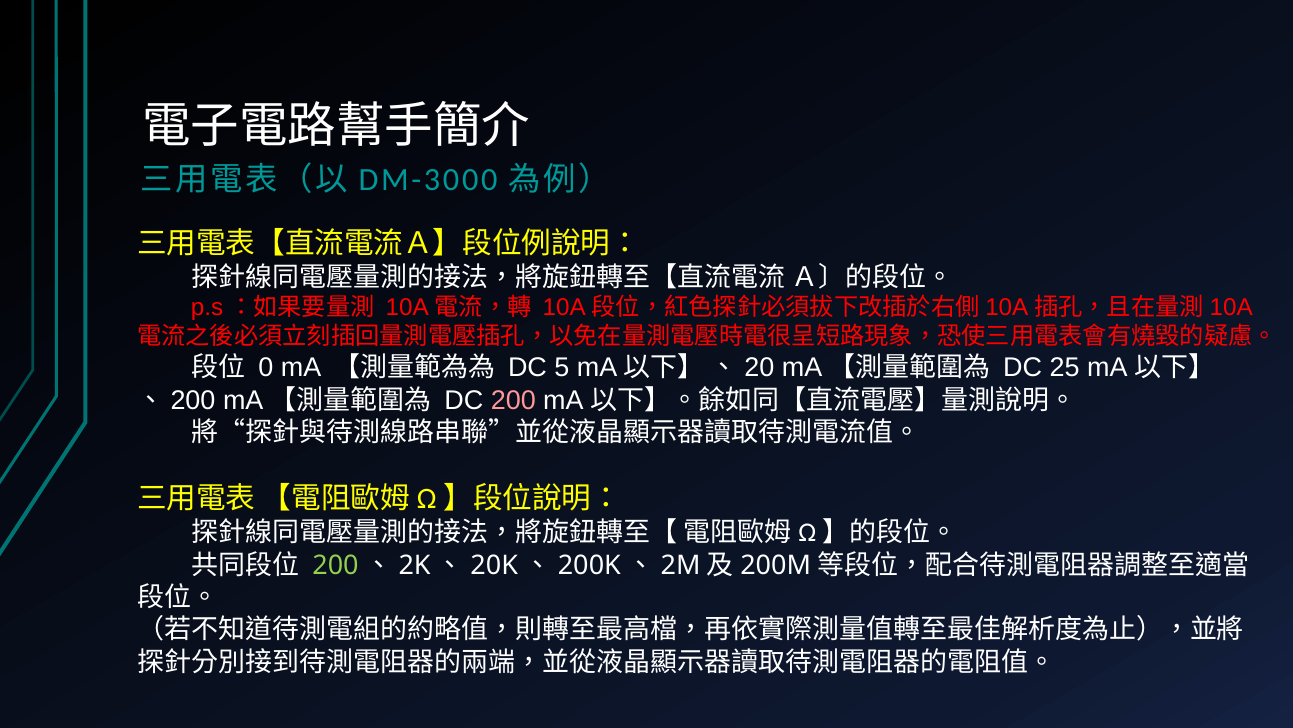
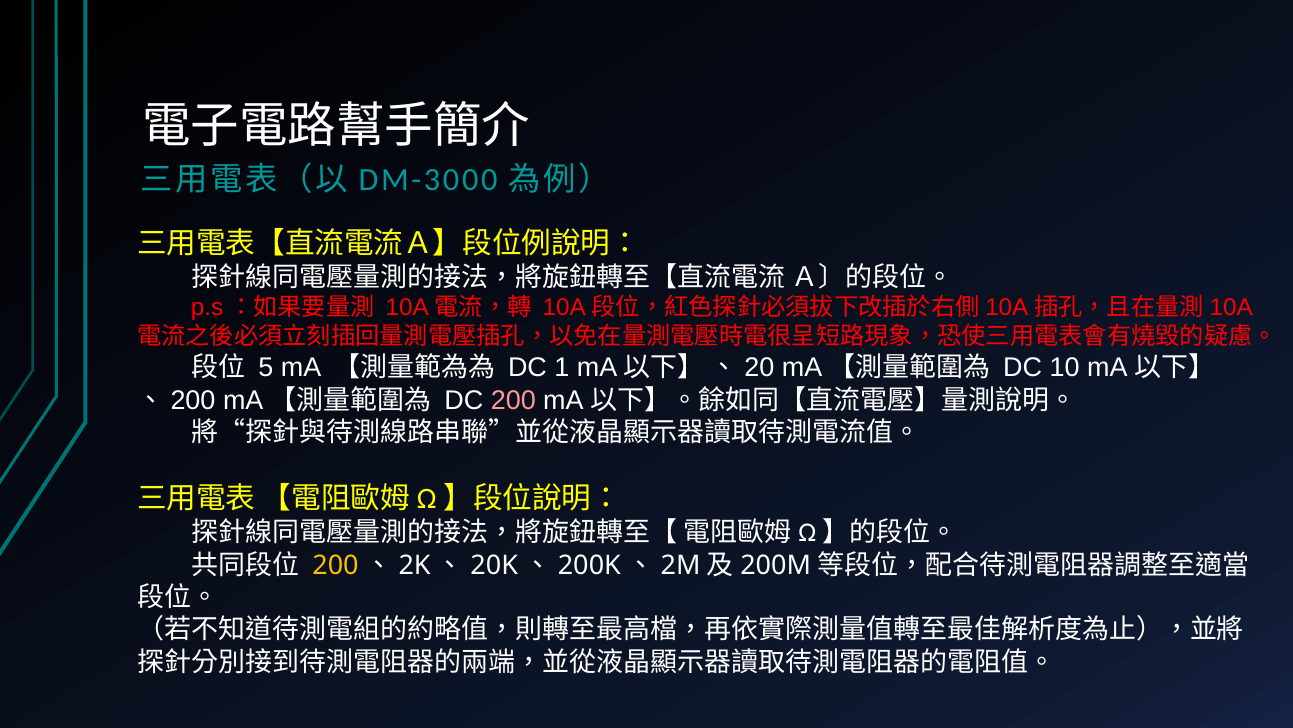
0: 0 -> 5
5: 5 -> 1
25: 25 -> 10
200 at (335, 565) colour: light green -> yellow
